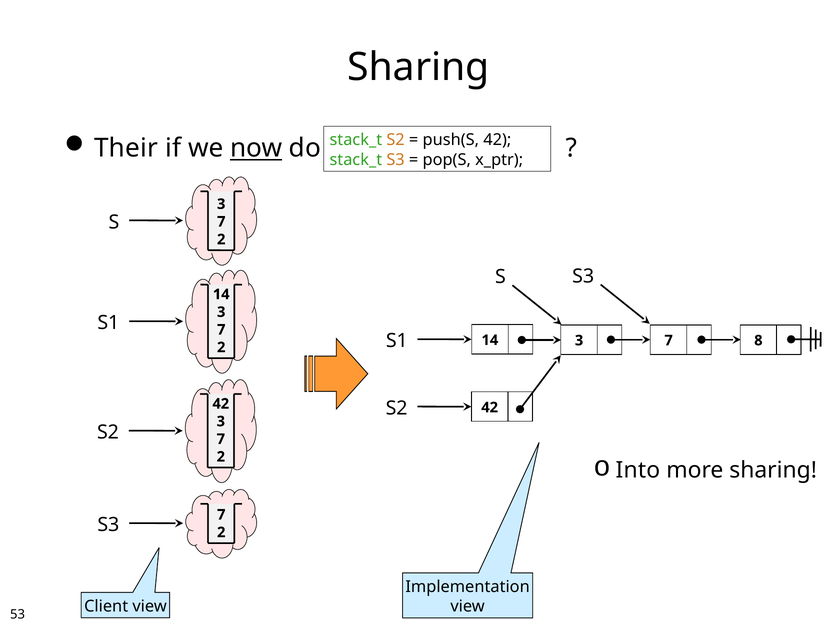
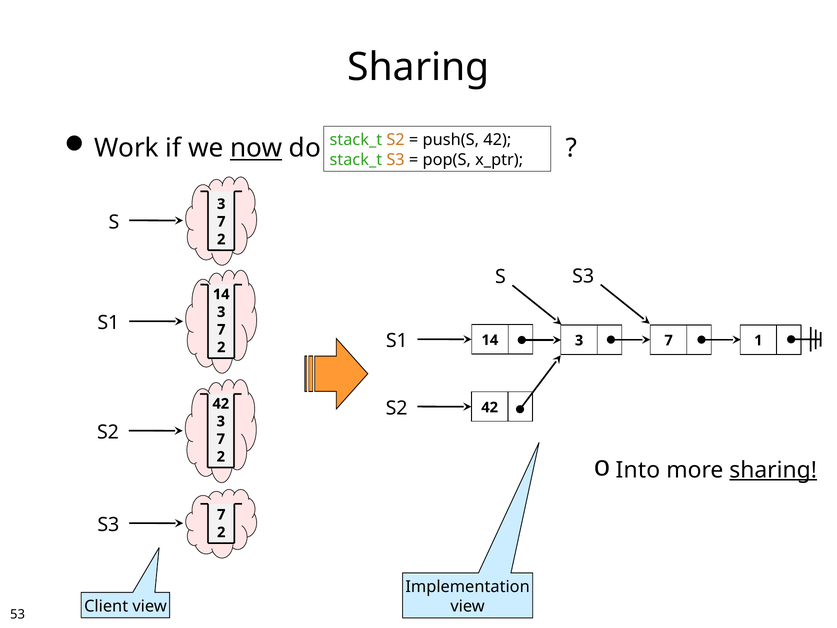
Their: Their -> Work
8: 8 -> 1
sharing at (773, 470) underline: none -> present
